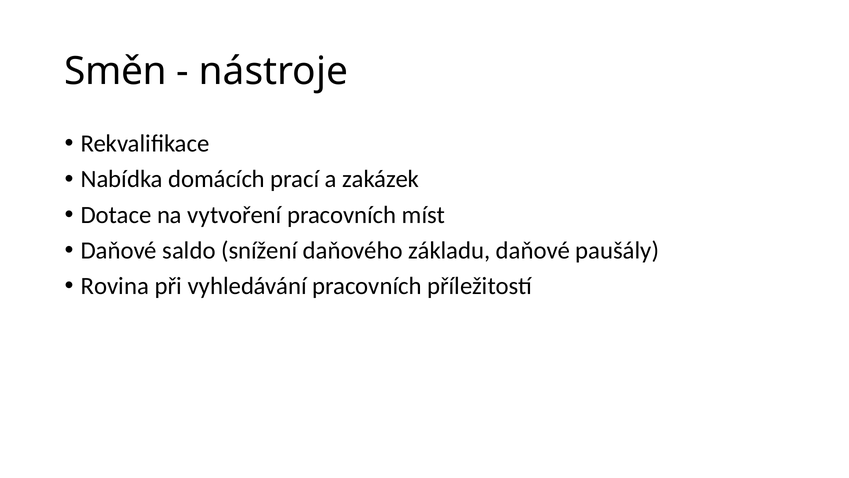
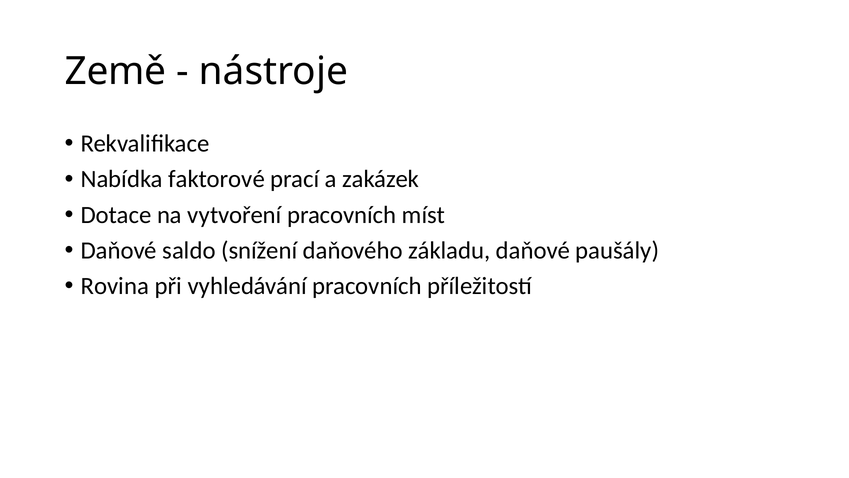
Směn: Směn -> Země
domácích: domácích -> faktorové
